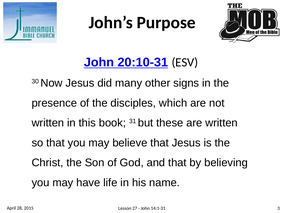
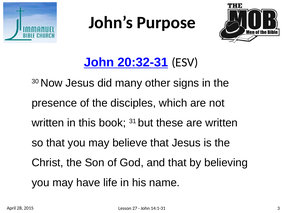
20:10-31: 20:10-31 -> 20:32-31
